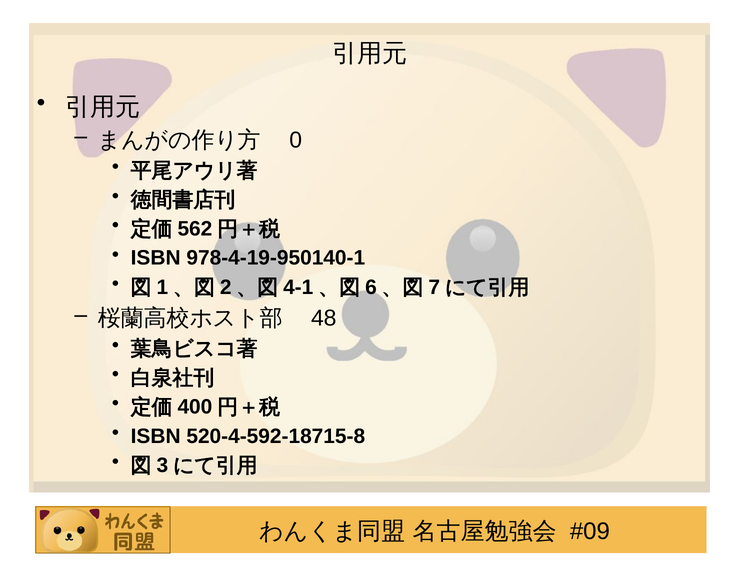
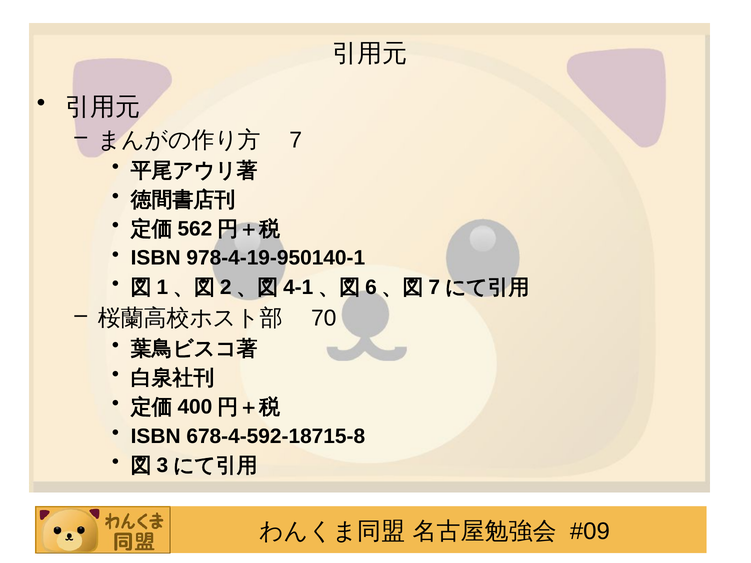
0: 0 -> 7
48: 48 -> 70
520-4-592-18715-8: 520-4-592-18715-8 -> 678-4-592-18715-8
